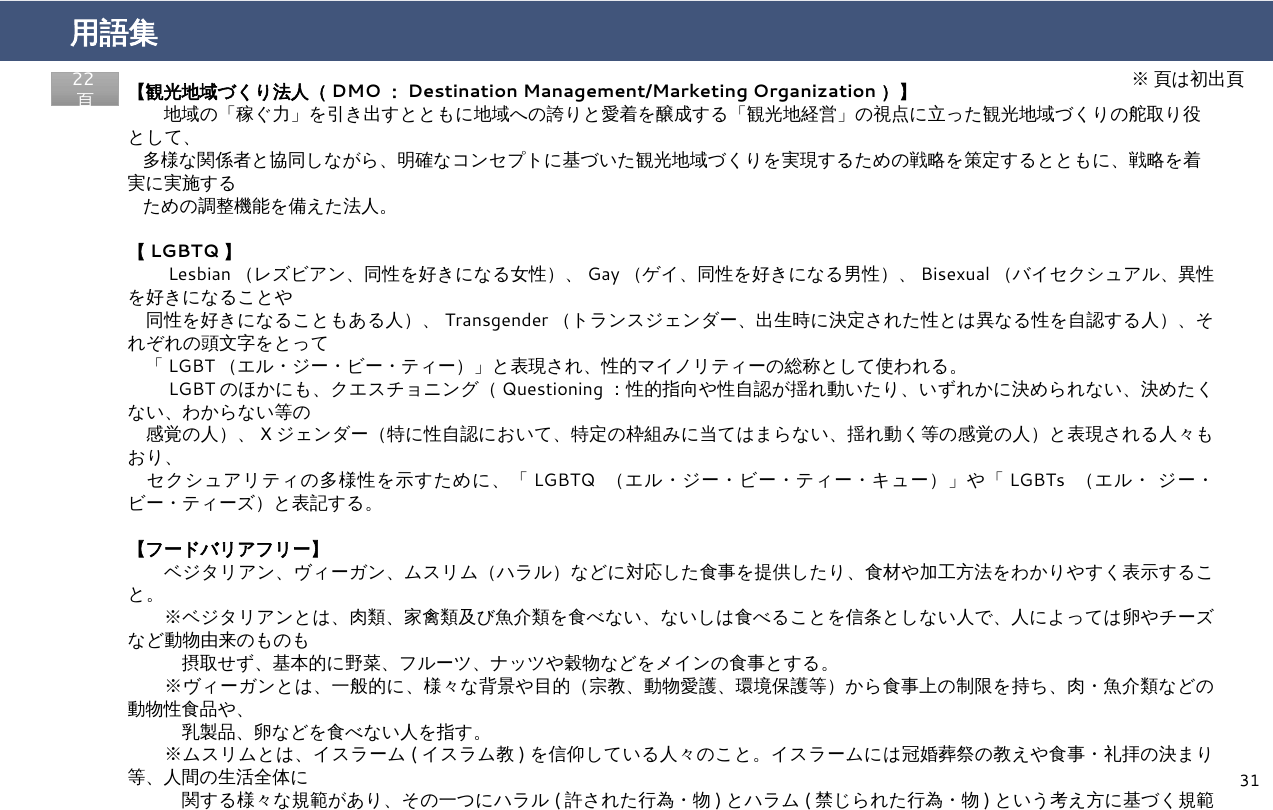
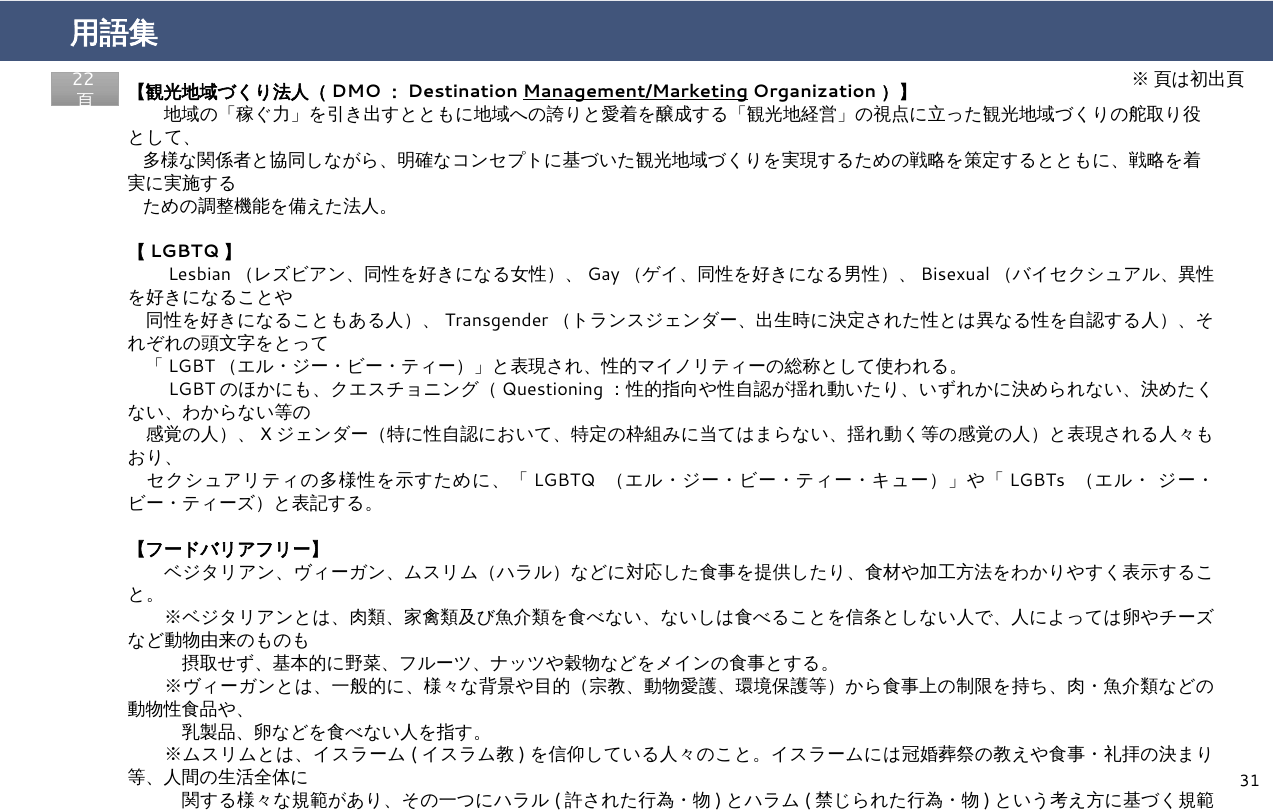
Management/Marketing underline: none -> present
